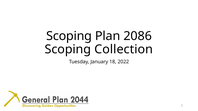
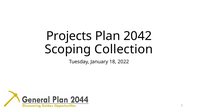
Scoping at (69, 36): Scoping -> Projects
2086: 2086 -> 2042
